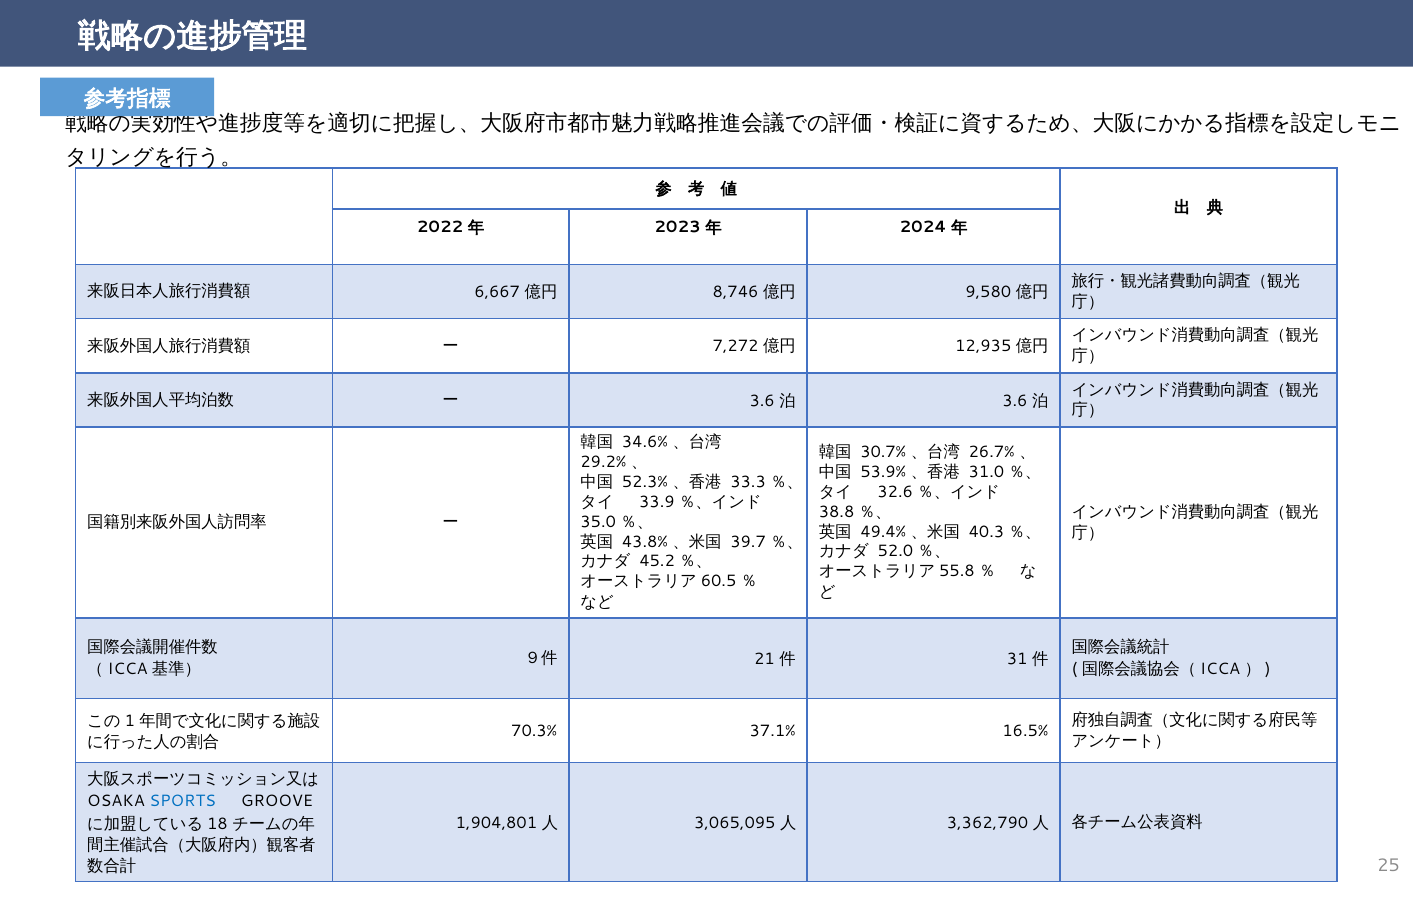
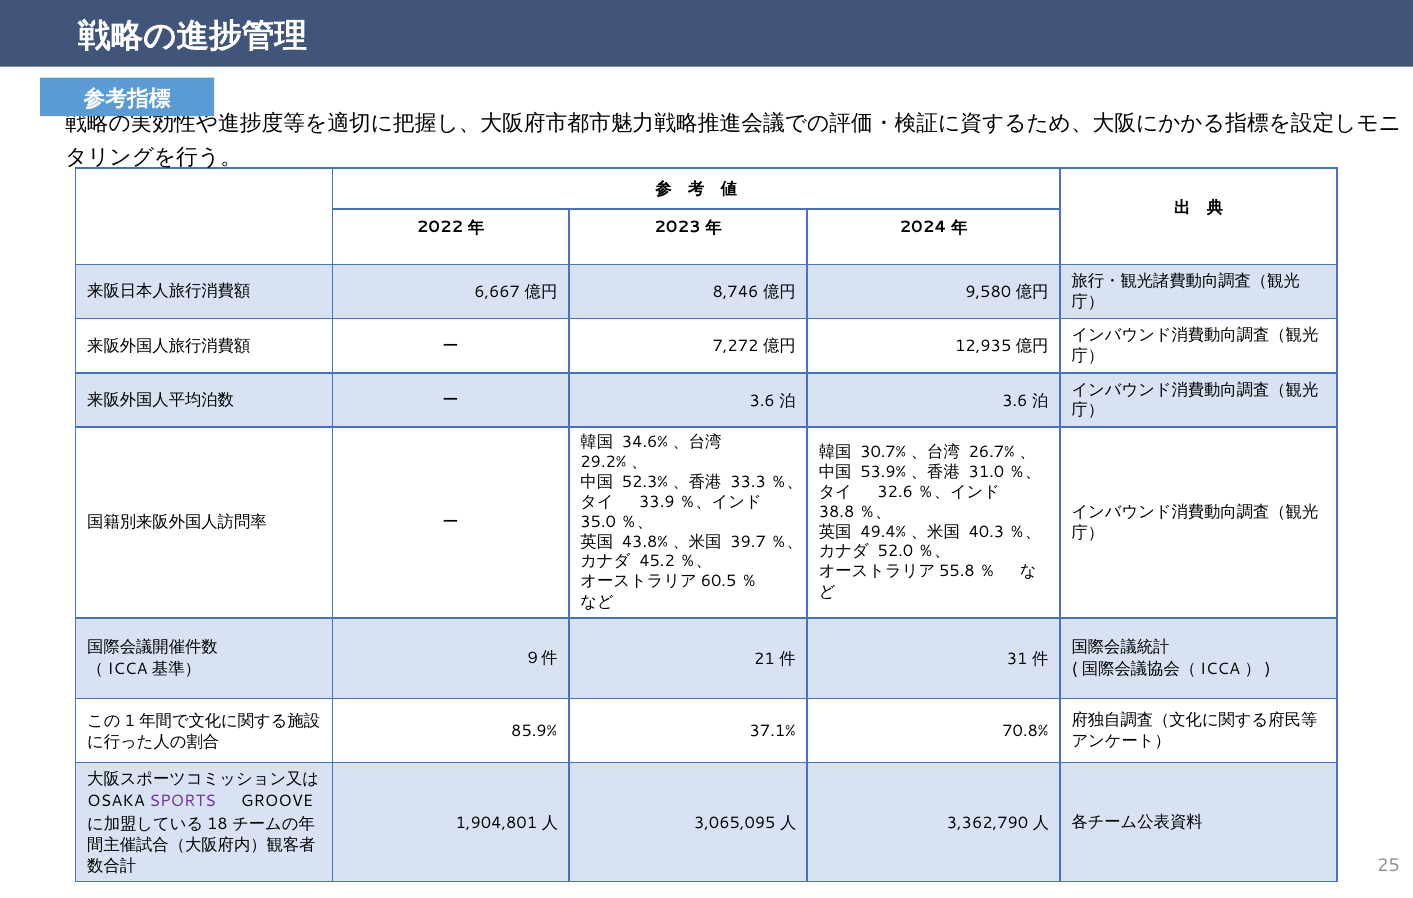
70.3%: 70.3% -> 85.9%
16.5%: 16.5% -> 70.8%
SPORTS colour: blue -> purple
